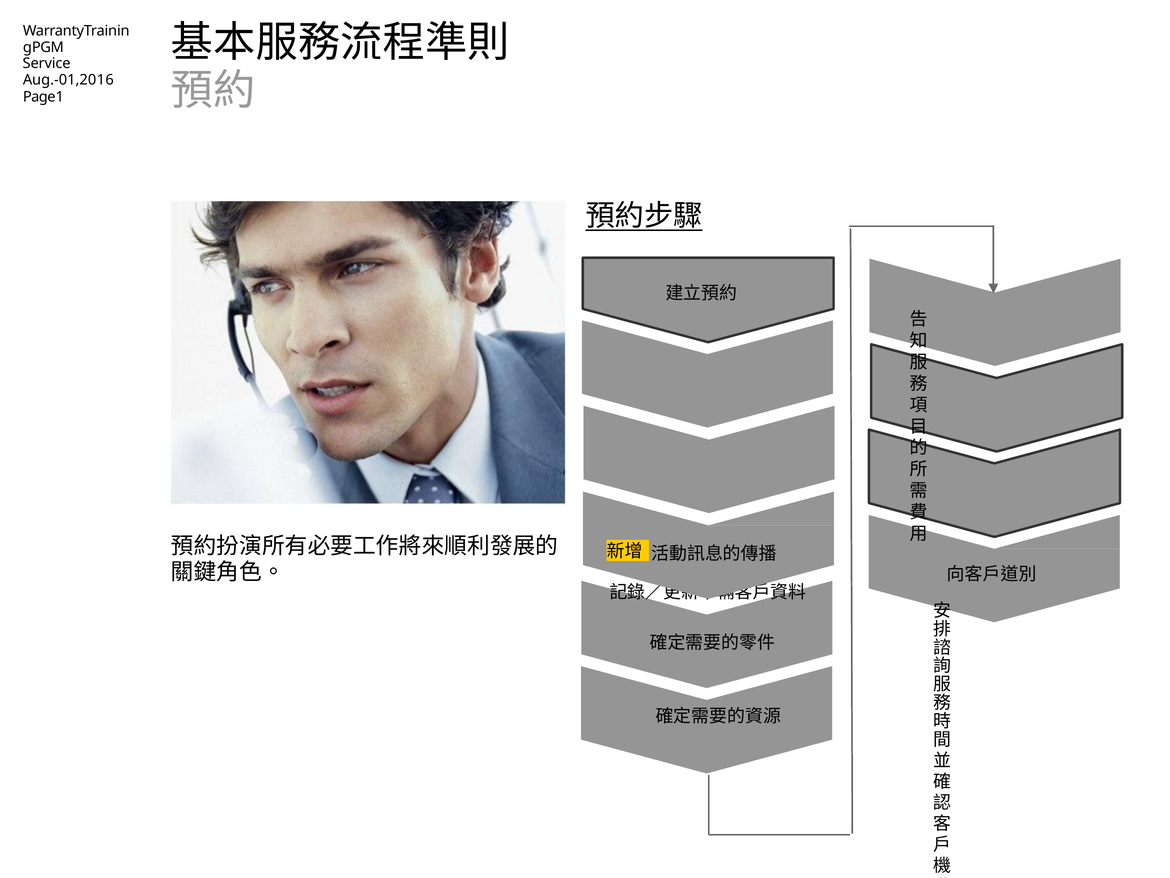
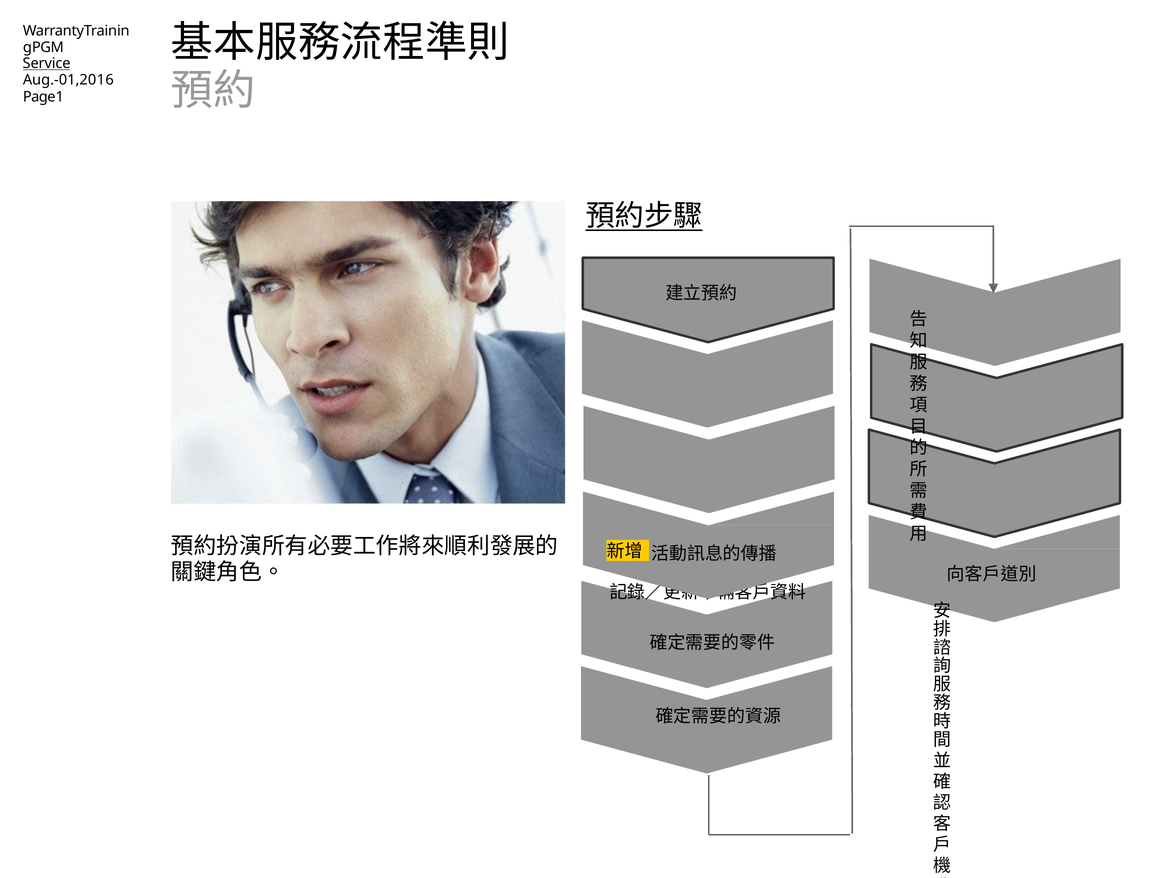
Service underline: none -> present
